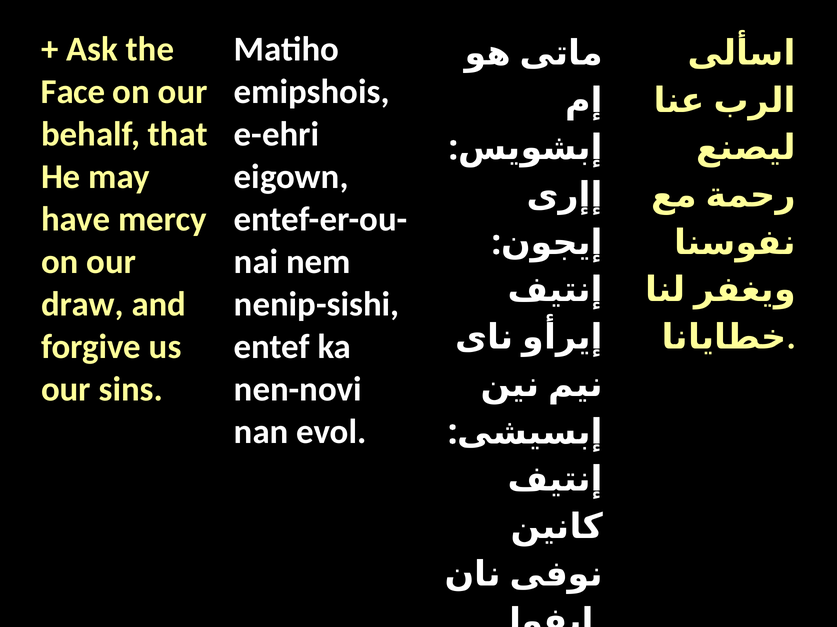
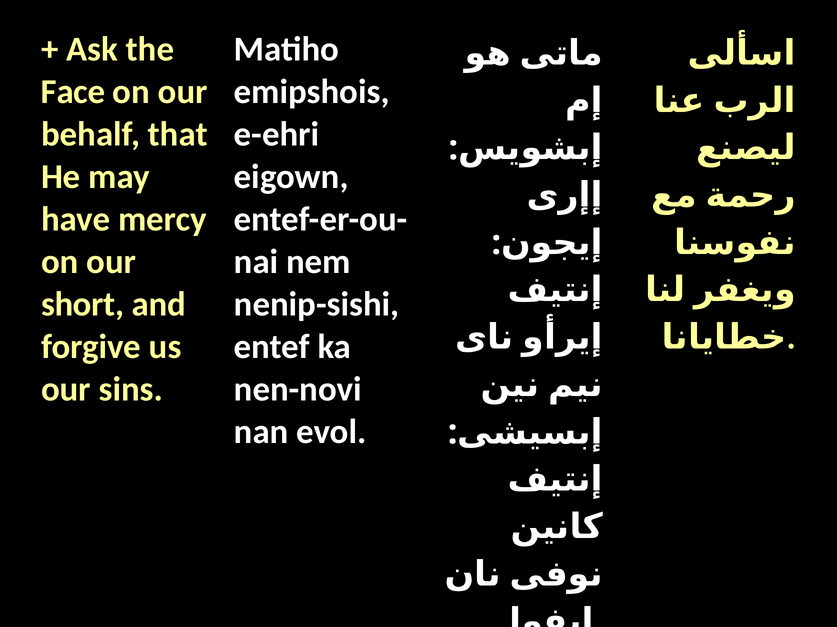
draw: draw -> short
